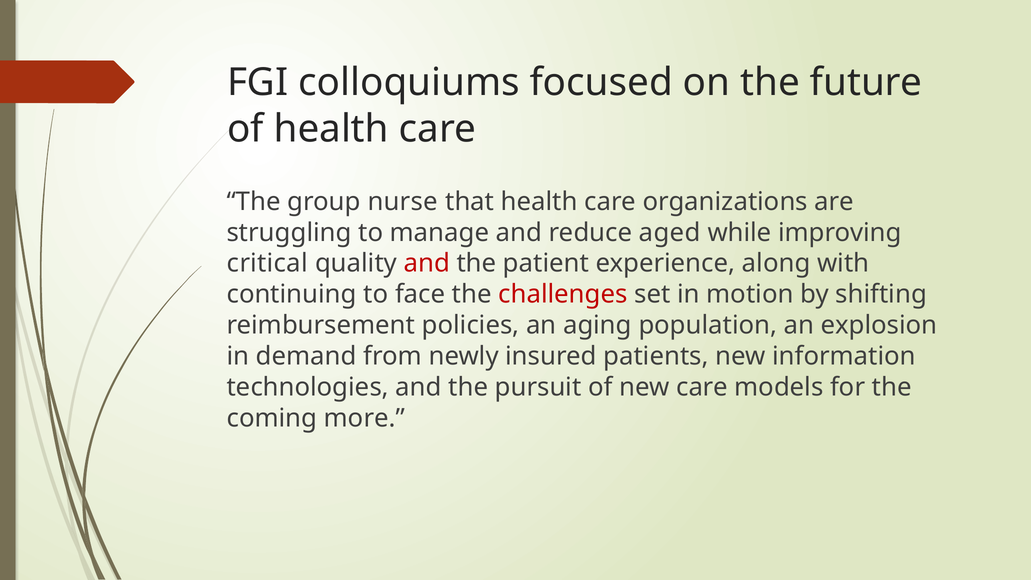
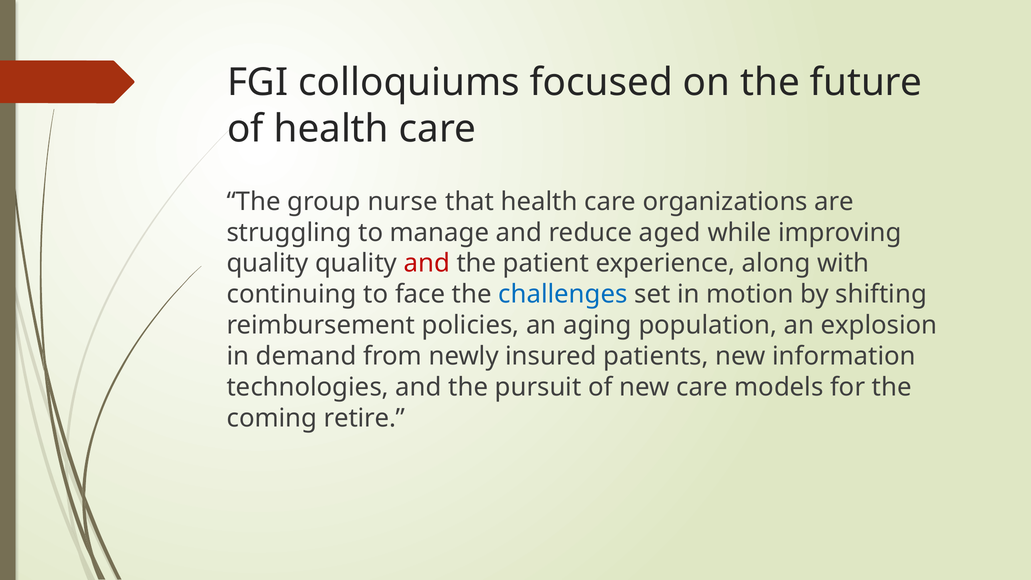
critical at (267, 263): critical -> quality
challenges colour: red -> blue
more: more -> retire
